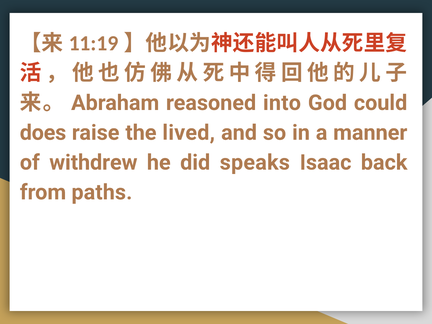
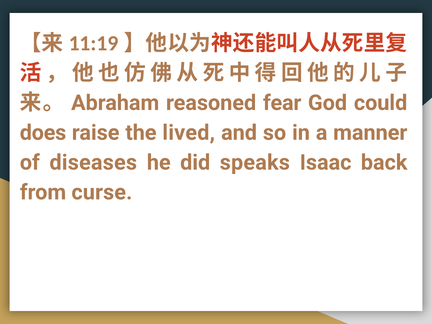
into: into -> fear
withdrew: withdrew -> diseases
paths: paths -> curse
